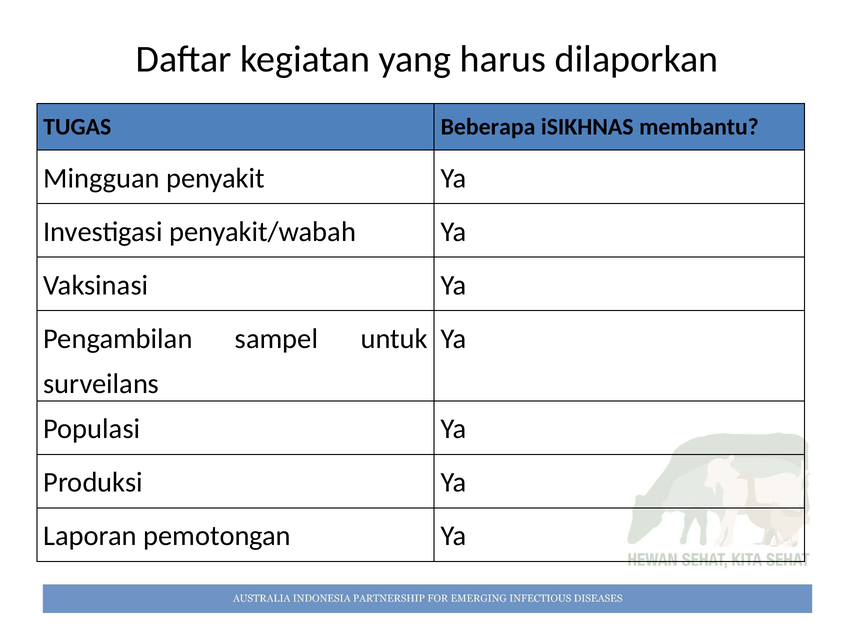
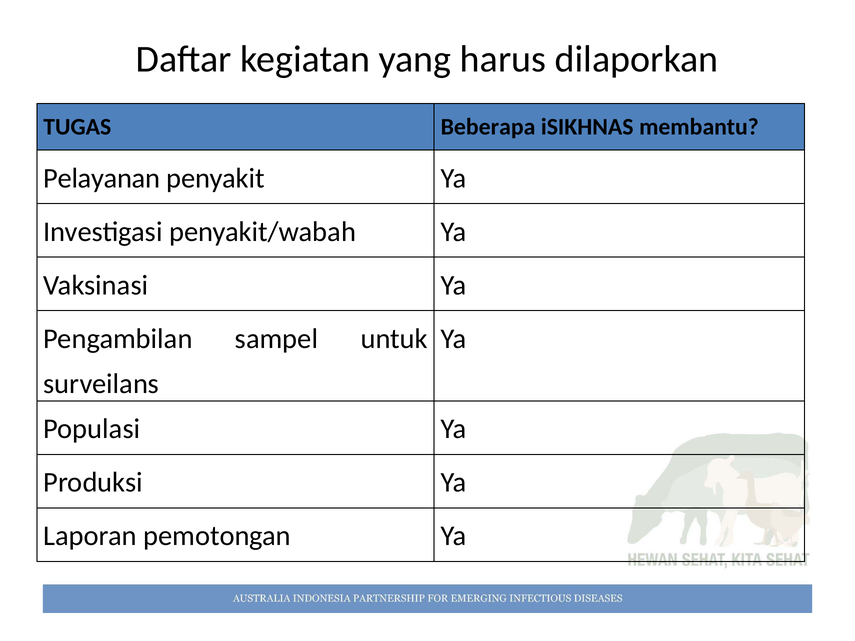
Mingguan: Mingguan -> Pelayanan
